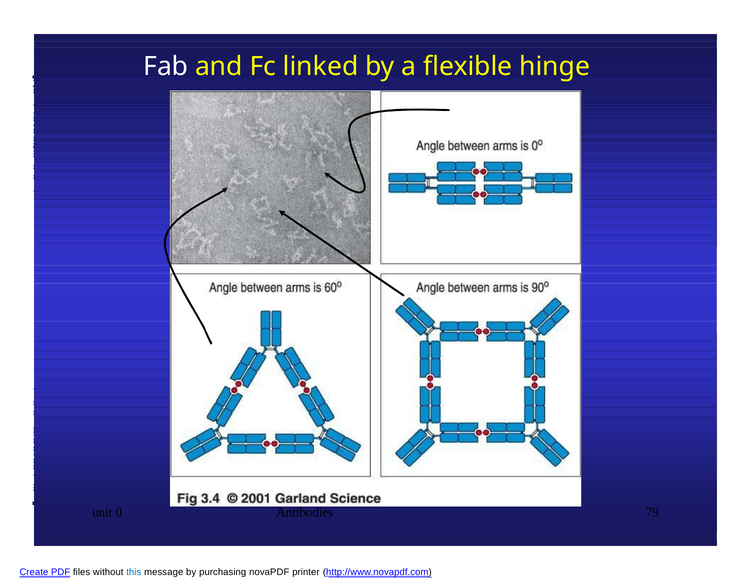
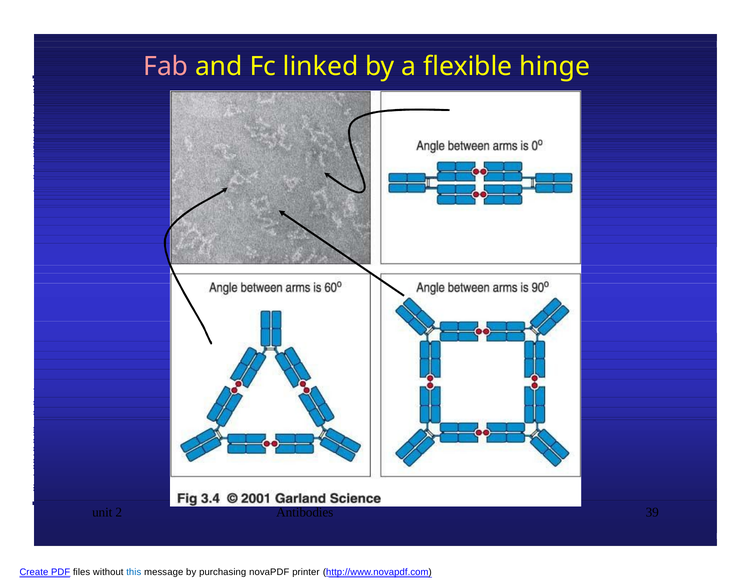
Fab colour: white -> pink
0: 0 -> 2
79: 79 -> 39
